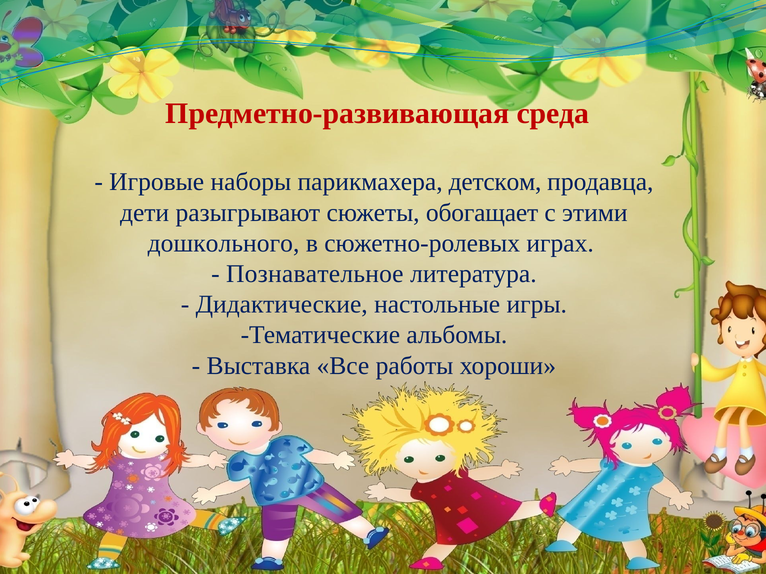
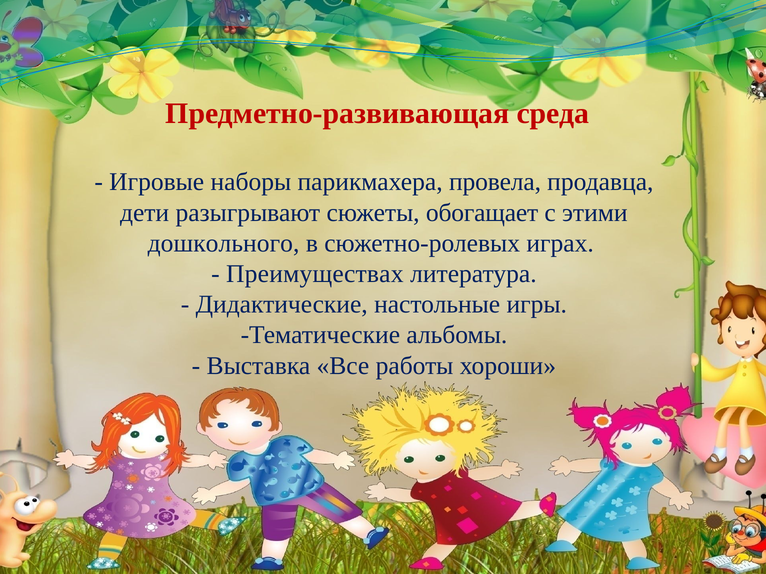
детском: детском -> провела
Познавательное: Познавательное -> Преимуществах
